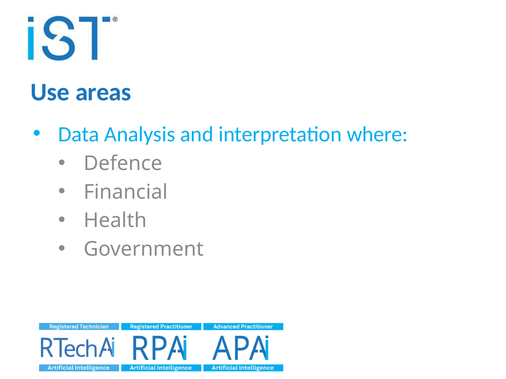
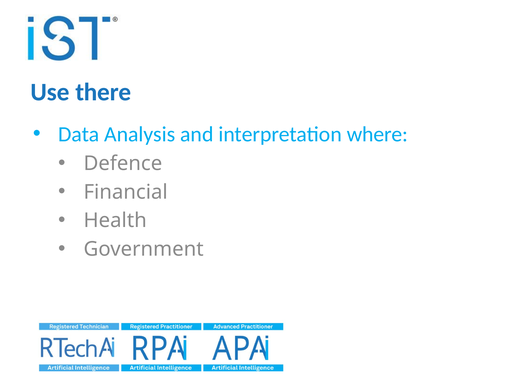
areas: areas -> there
